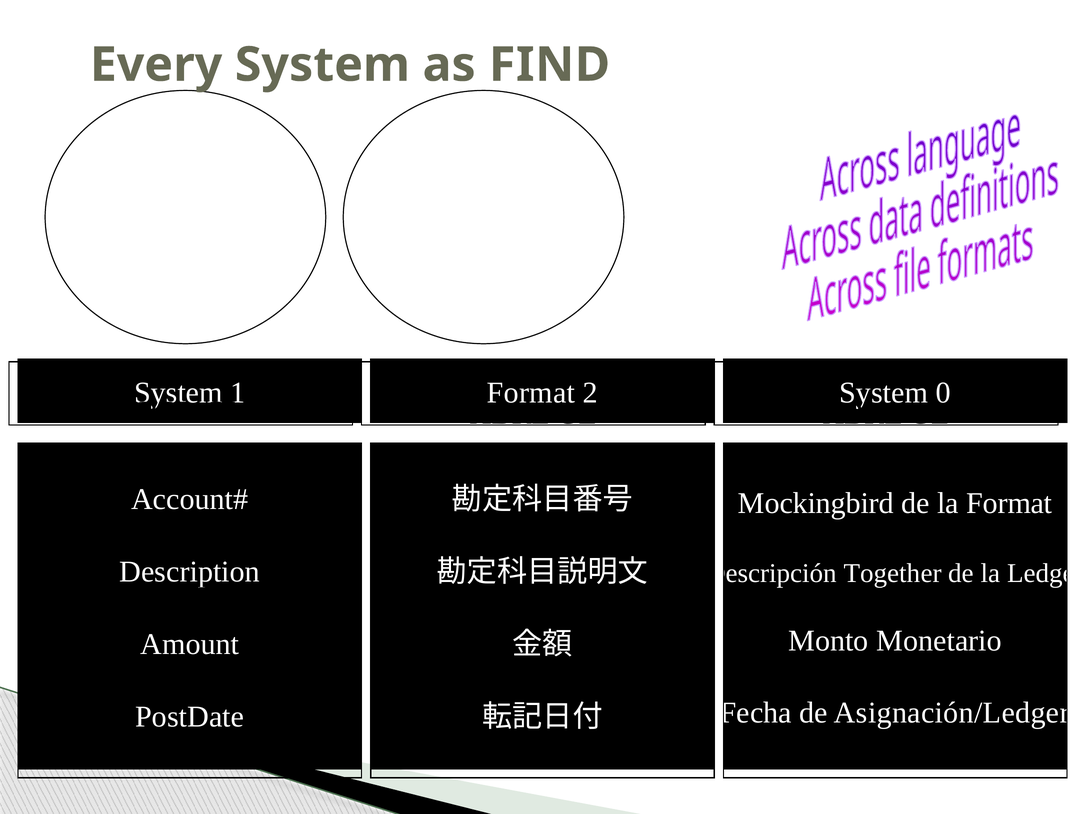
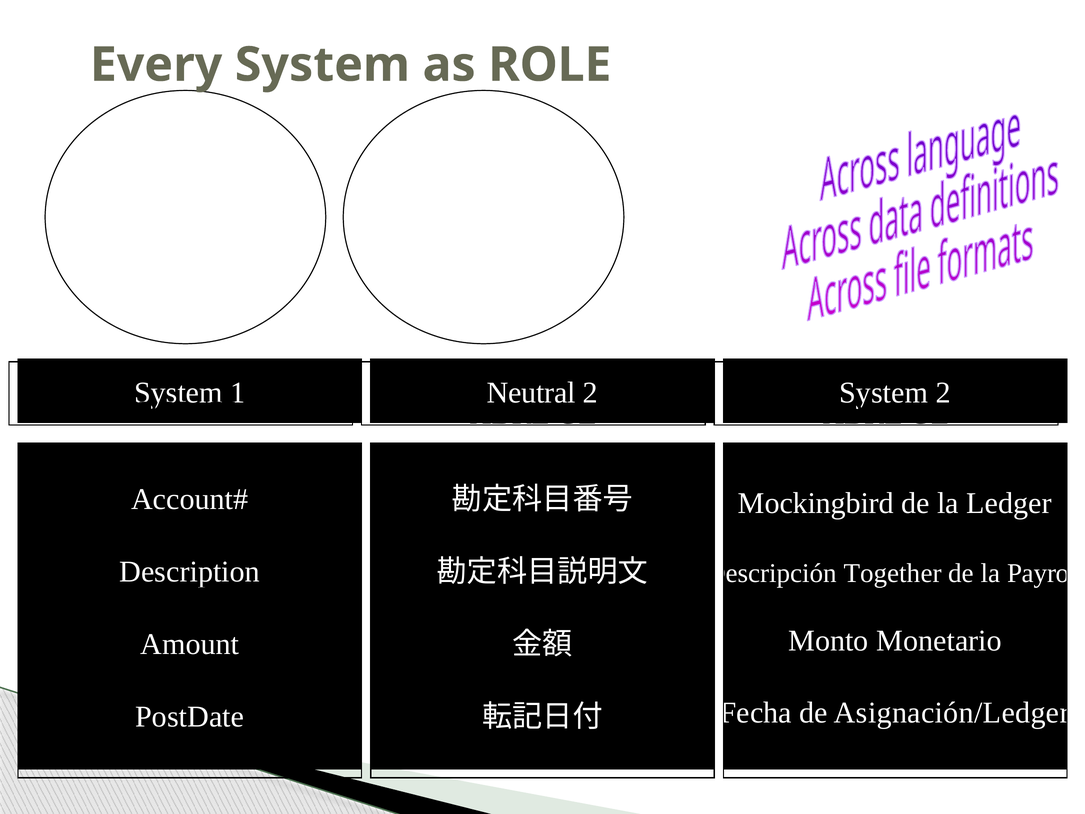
FIND: FIND -> ROLE
Format at (531, 393): Format -> Neutral
System 0: 0 -> 2
la Format: Format -> Ledger
Ledger: Ledger -> Payroll
